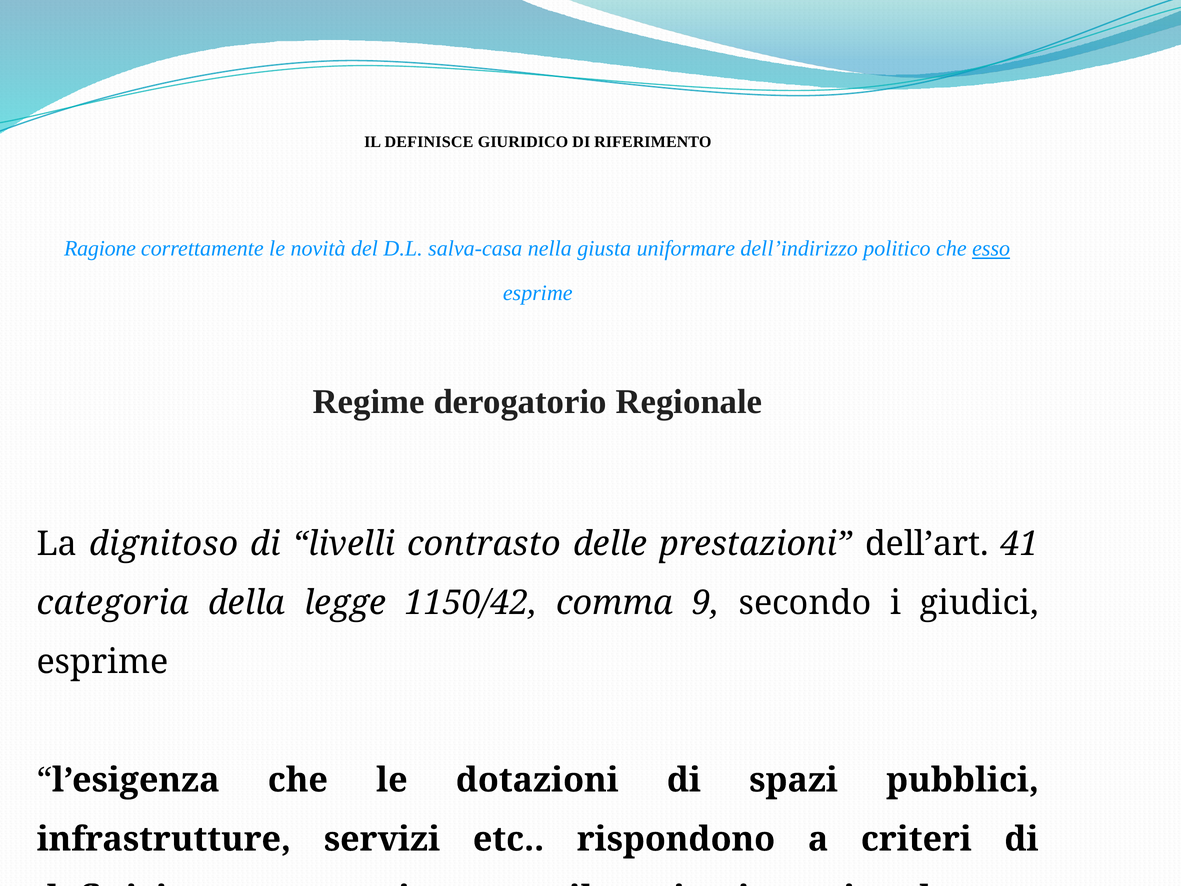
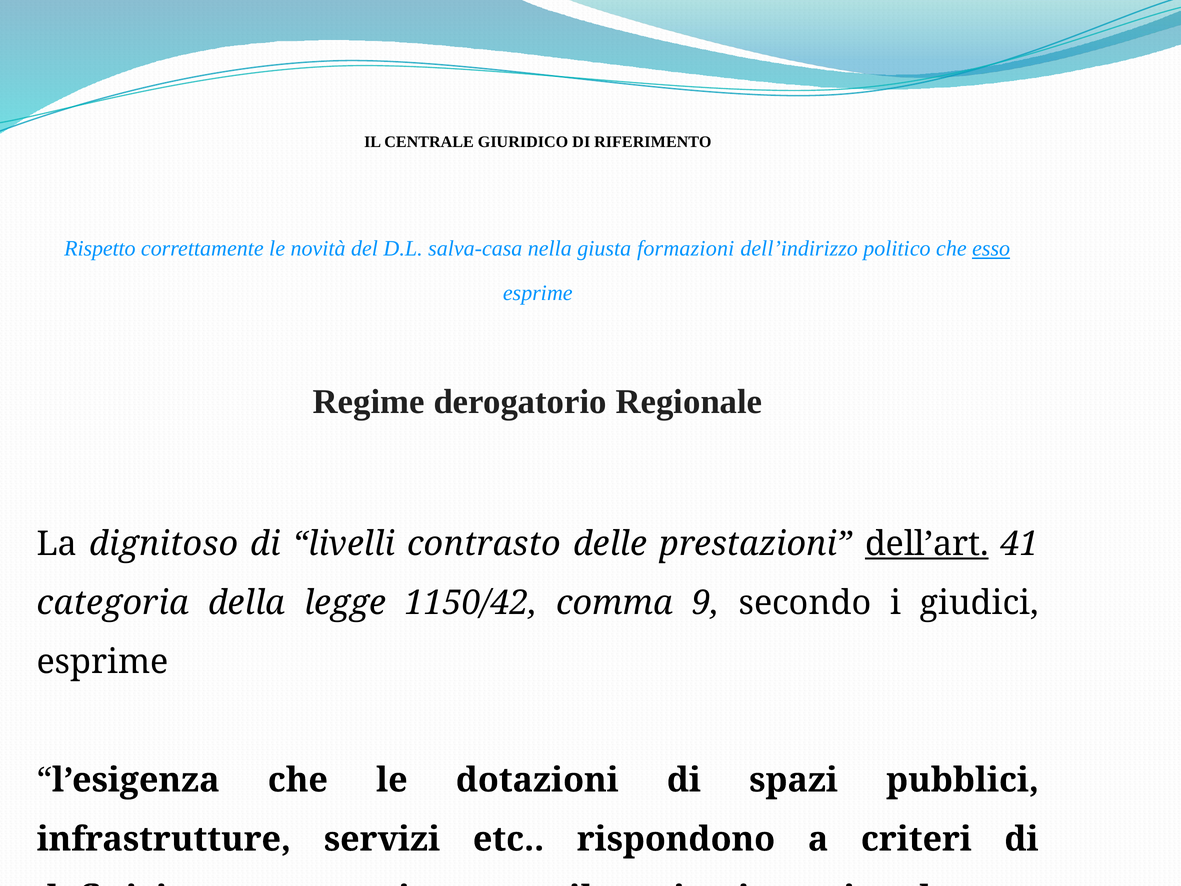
DEFINISCE: DEFINISCE -> CENTRALE
Ragione: Ragione -> Rispetto
uniformare: uniformare -> formazioni
dell’art underline: none -> present
